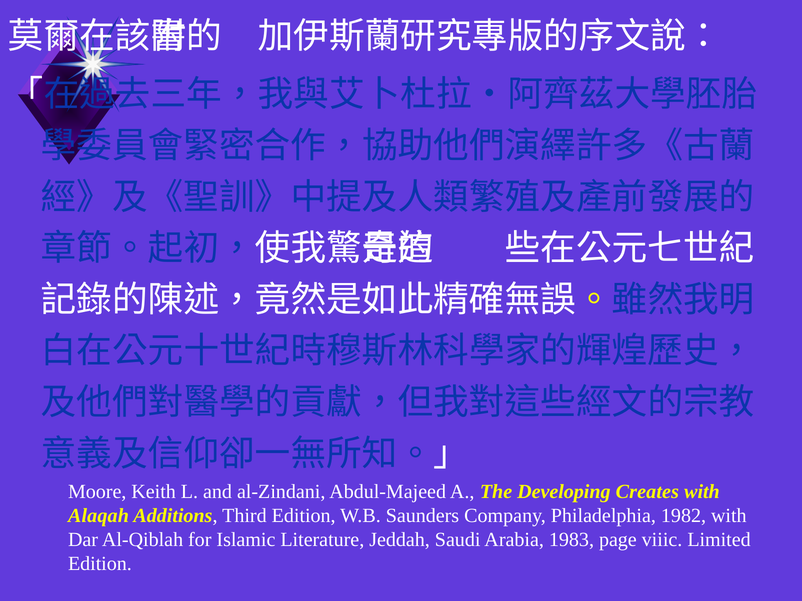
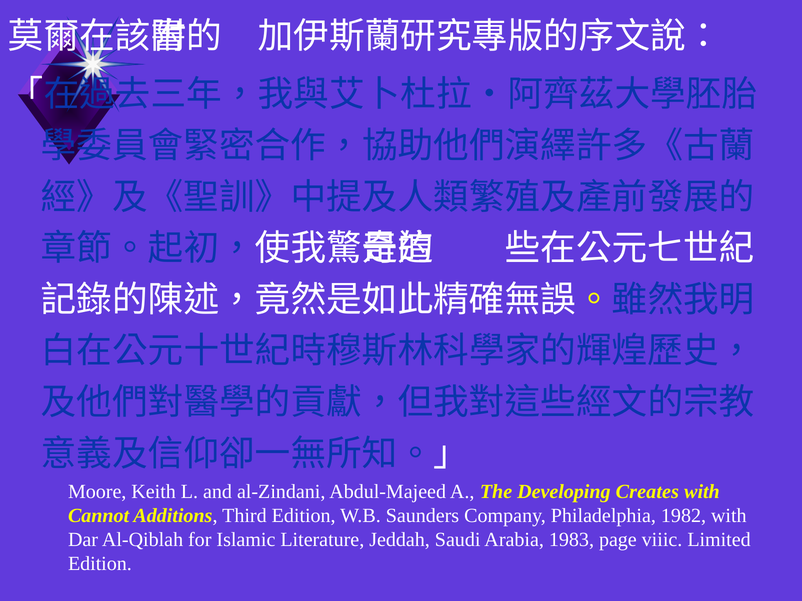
Alaqah: Alaqah -> Cannot
